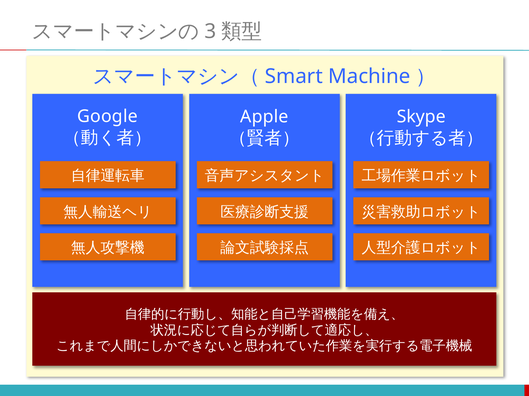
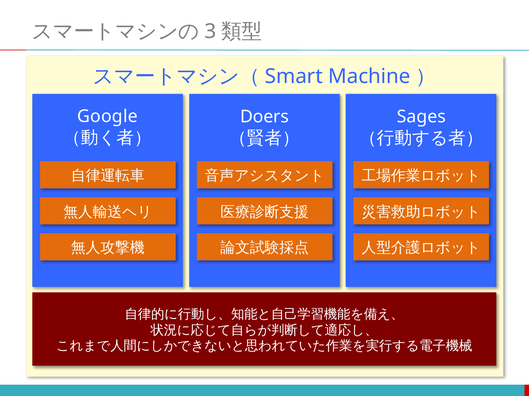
Apple: Apple -> Doers
Skype: Skype -> Sages
